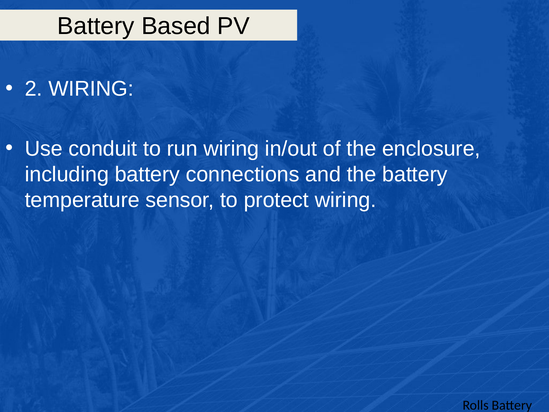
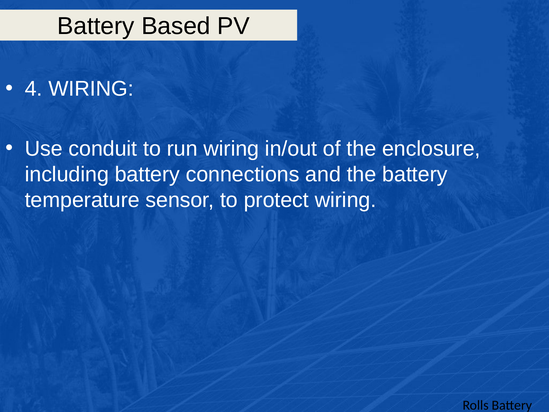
2: 2 -> 4
